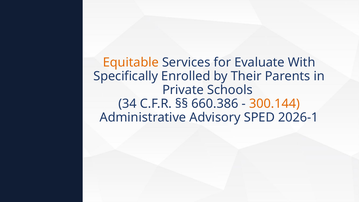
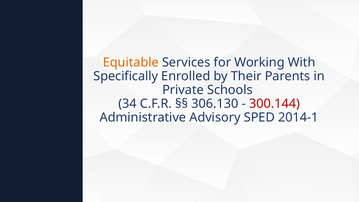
Evaluate: Evaluate -> Working
660.386: 660.386 -> 306.130
300.144 colour: orange -> red
2026-1: 2026-1 -> 2014-1
